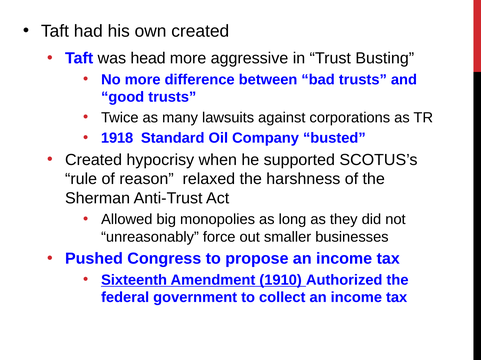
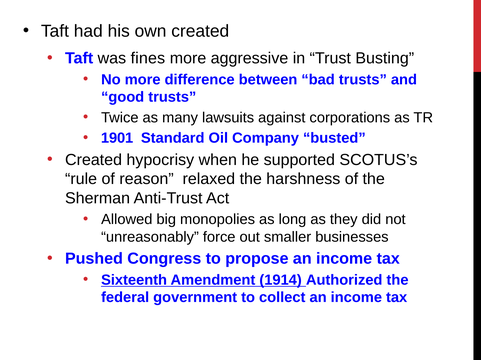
head: head -> fines
1918: 1918 -> 1901
1910: 1910 -> 1914
